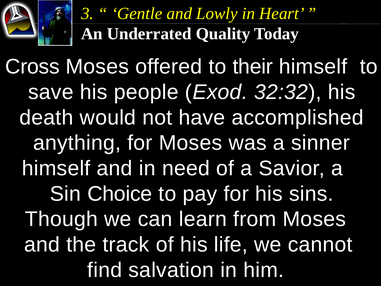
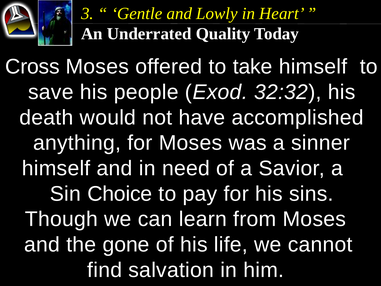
their: their -> take
track: track -> gone
